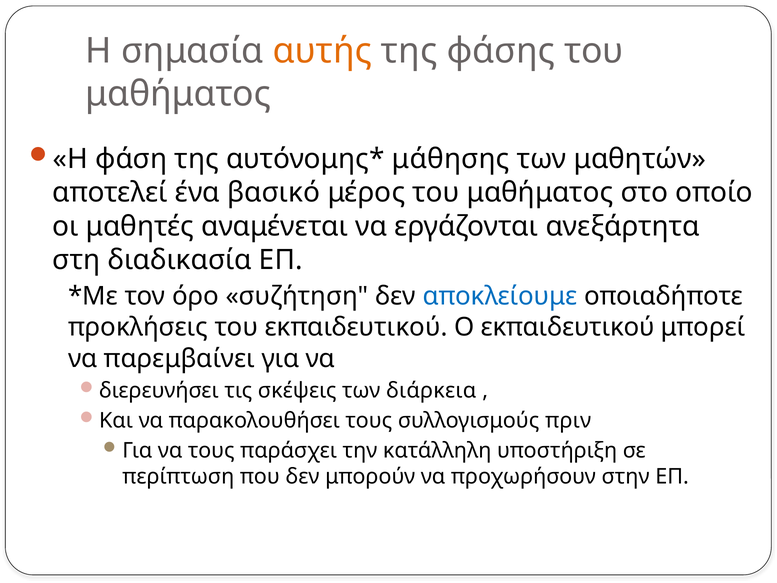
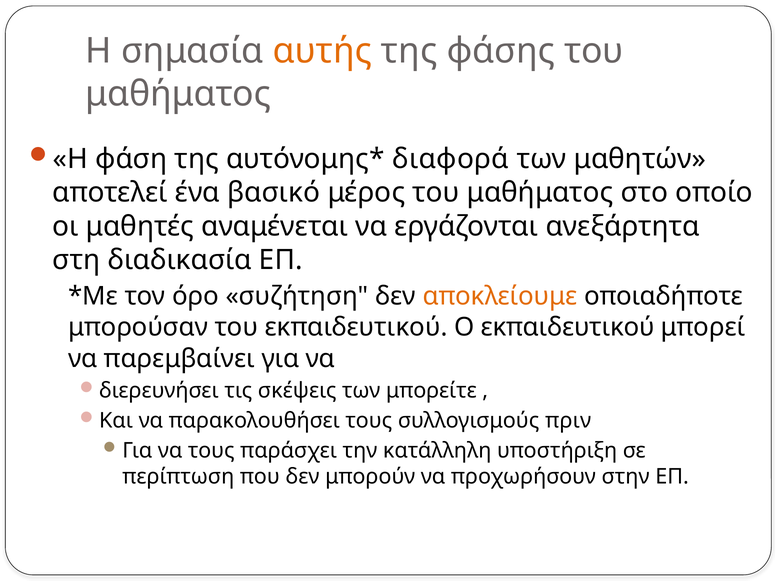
μάθησης: μάθησης -> διαφορά
αποκλείουμε colour: blue -> orange
προκλήσεις: προκλήσεις -> μπορούσαν
διάρκεια: διάρκεια -> μπορείτε
